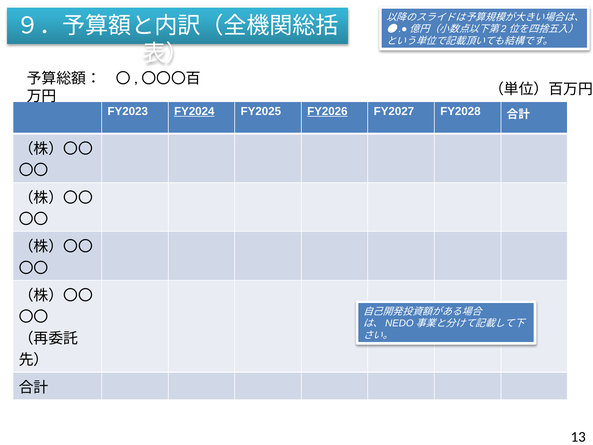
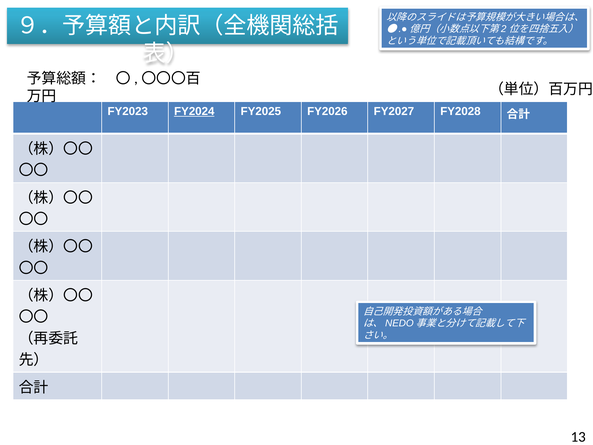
FY2026 underline: present -> none
